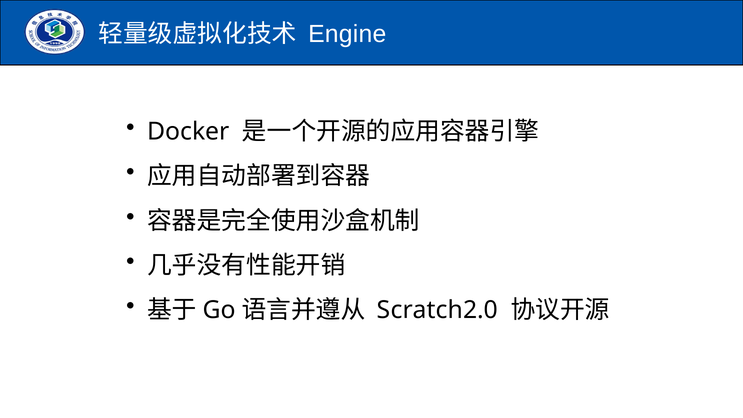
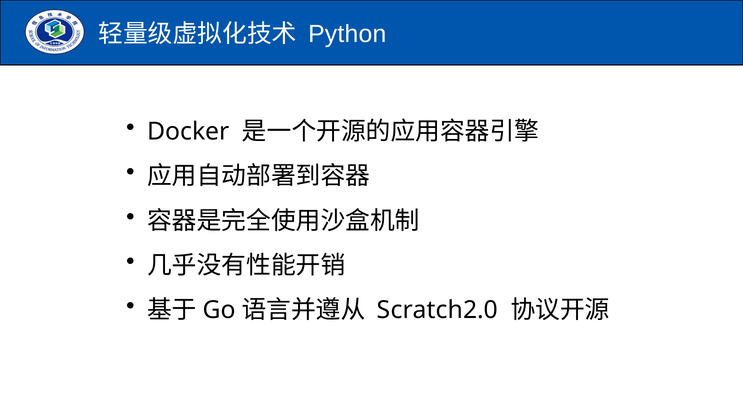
Engine: Engine -> Python
